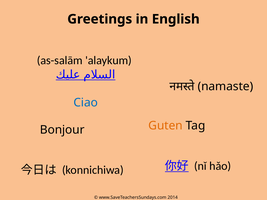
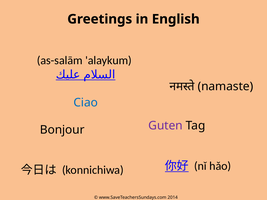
Guten colour: orange -> purple
